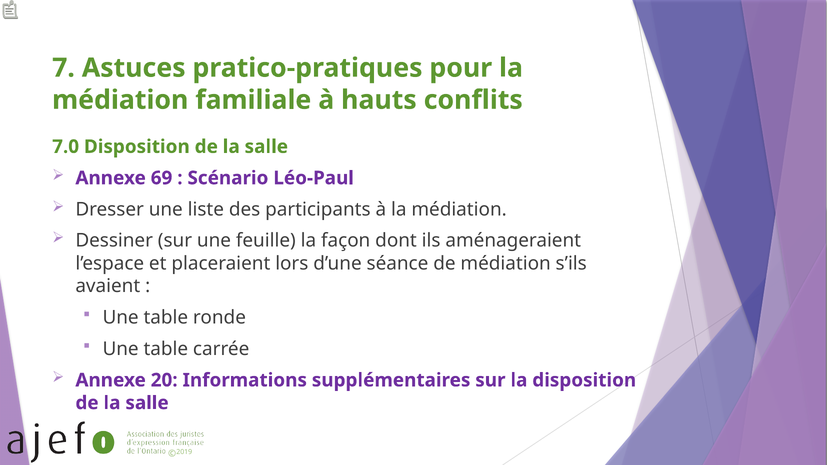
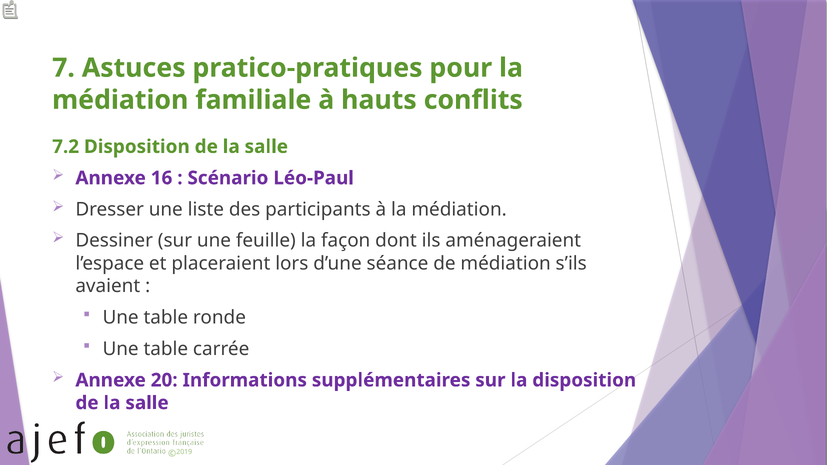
7.0: 7.0 -> 7.2
69: 69 -> 16
